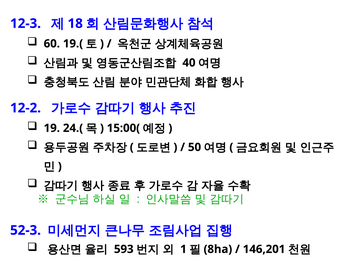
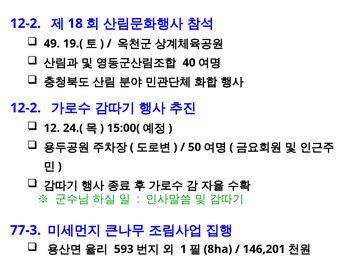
12-3 at (26, 23): 12-3 -> 12-2
60: 60 -> 49
19: 19 -> 12
52-3: 52-3 -> 77-3
